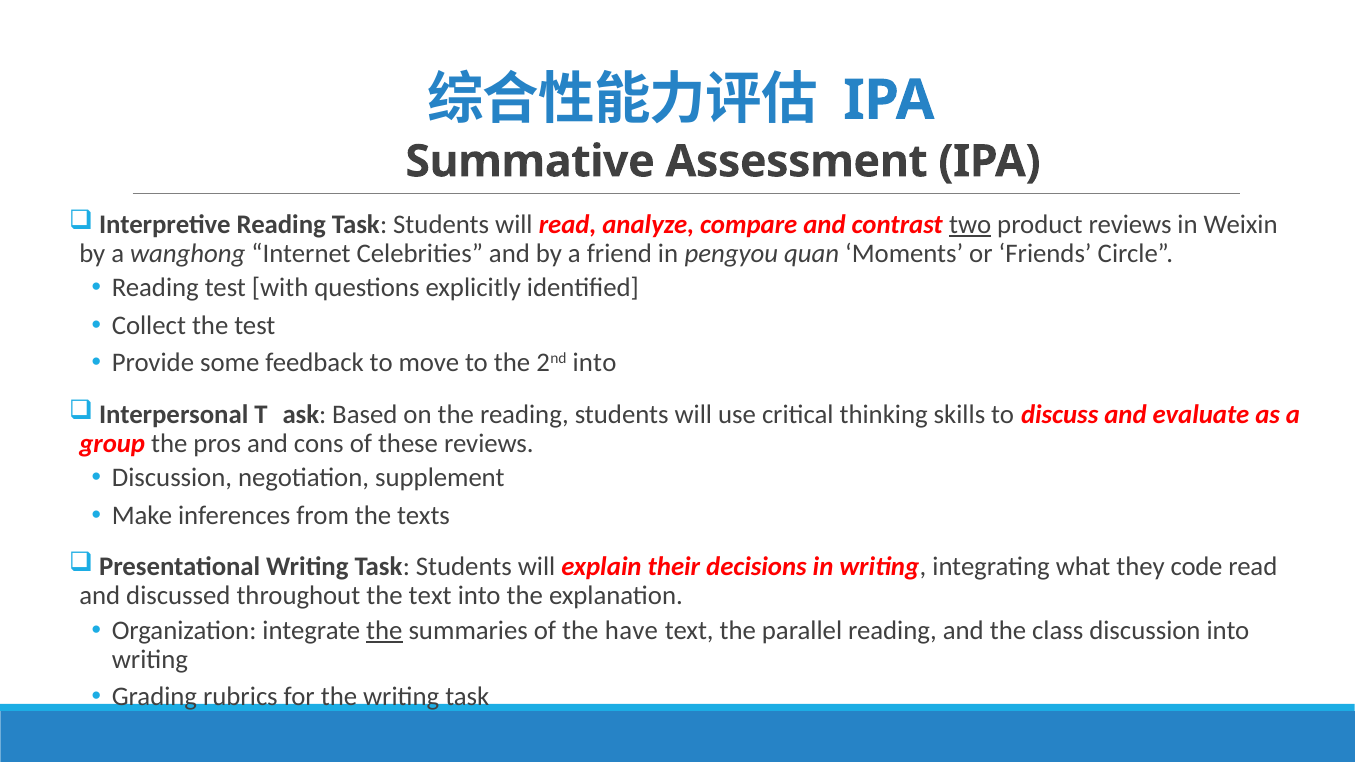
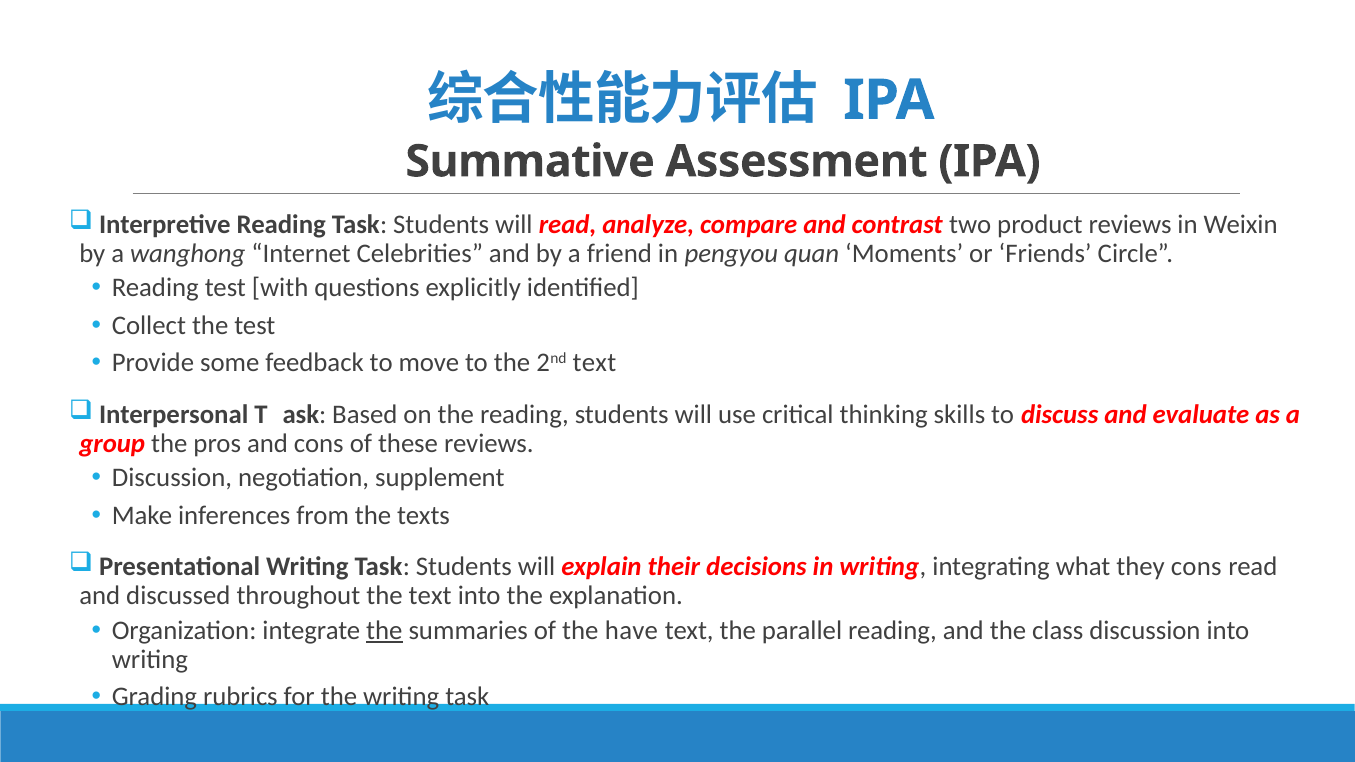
two underline: present -> none
2nd into: into -> text
they code: code -> cons
